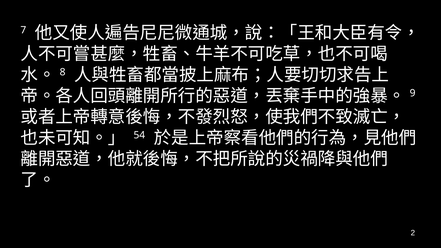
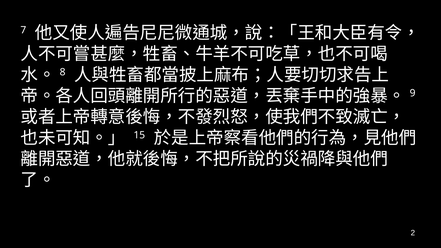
54: 54 -> 15
